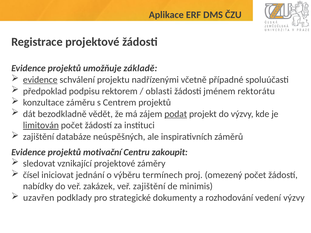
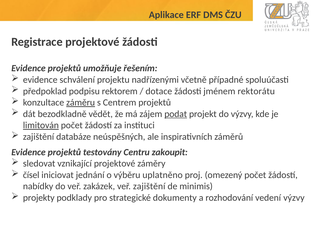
základě: základě -> řešením
evidence at (40, 80) underline: present -> none
oblasti: oblasti -> dotace
záměru underline: none -> present
motivační: motivační -> testovány
termínech: termínech -> uplatněno
uzavřen: uzavřen -> projekty
